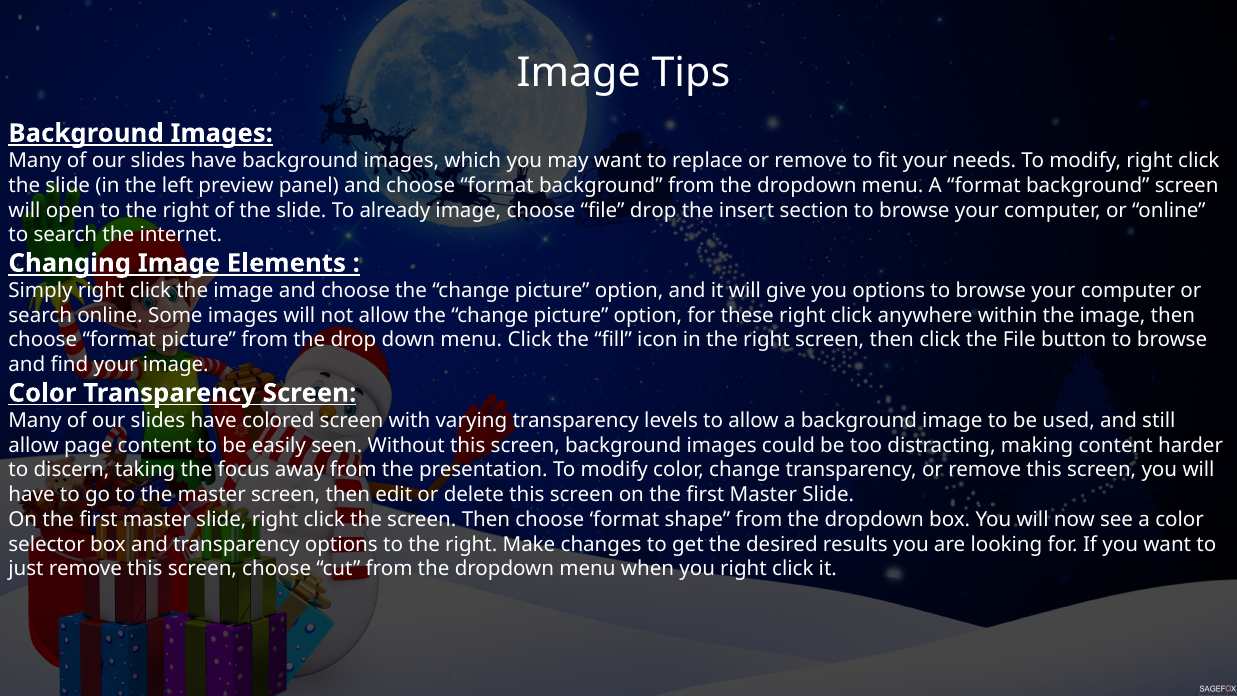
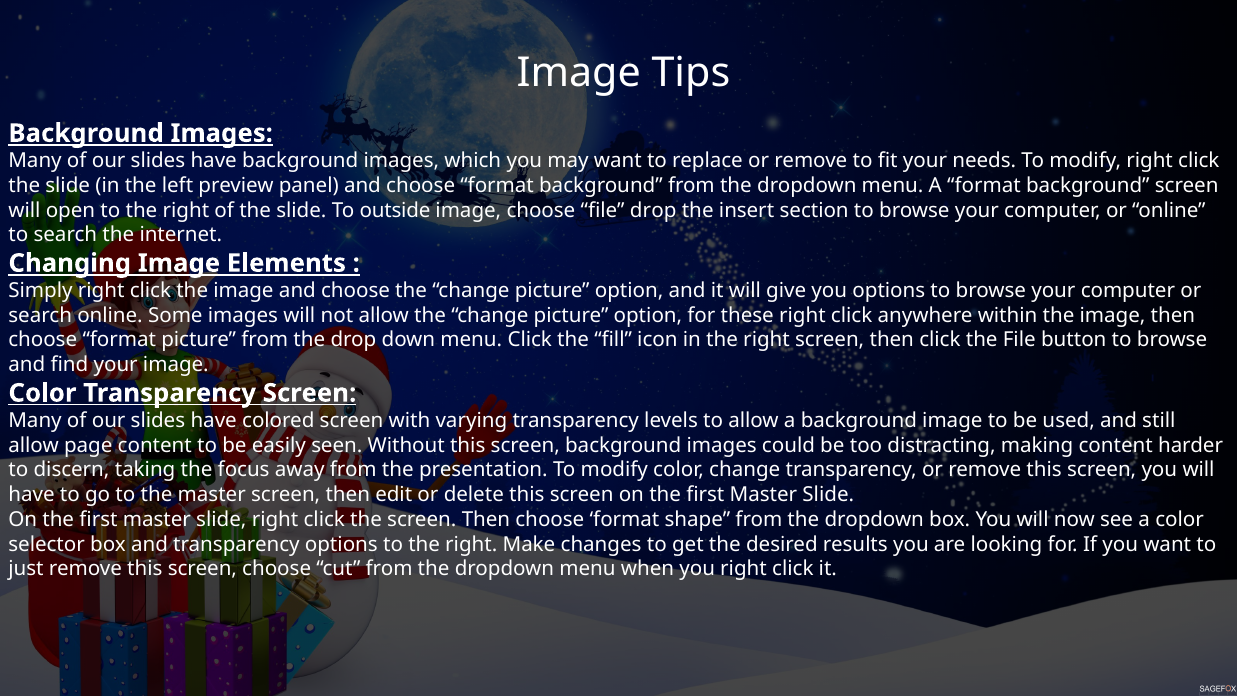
already: already -> outside
